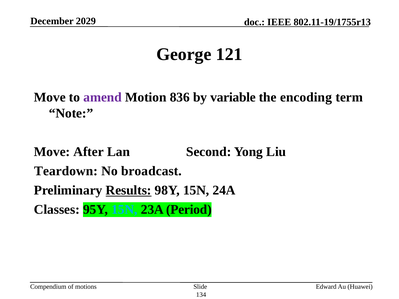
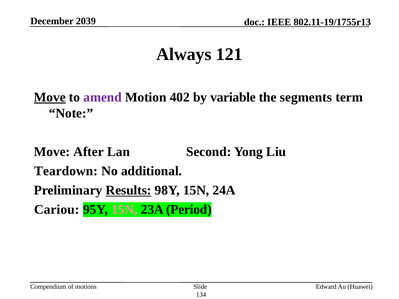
2029: 2029 -> 2039
George: George -> Always
Move at (50, 97) underline: none -> present
836: 836 -> 402
encoding: encoding -> segments
broadcast: broadcast -> additional
Classes: Classes -> Cariou
15N at (124, 210) colour: light blue -> pink
